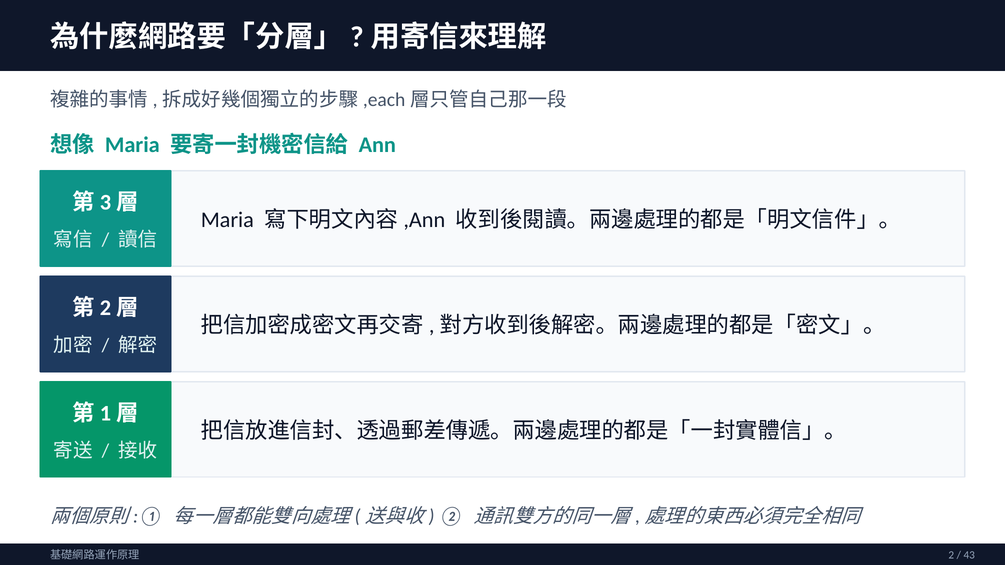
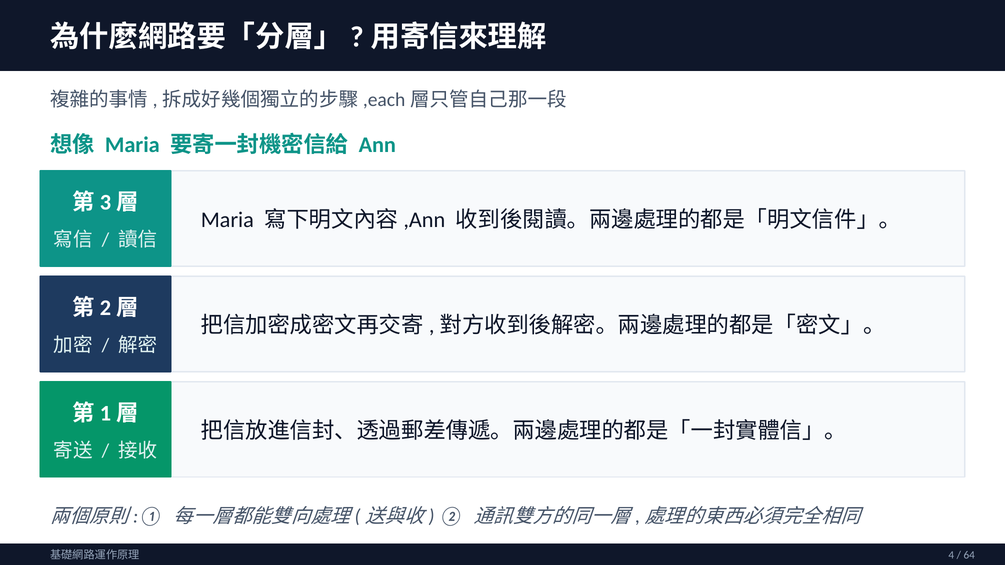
2: 2 -> 4
43: 43 -> 64
